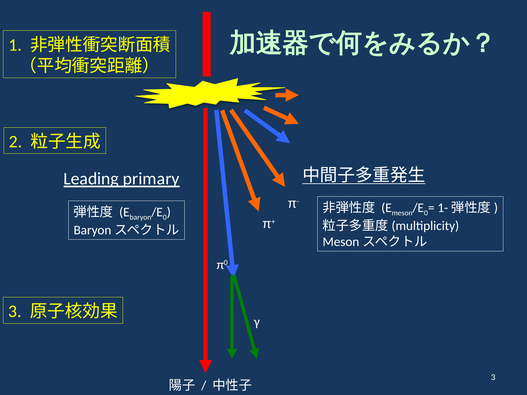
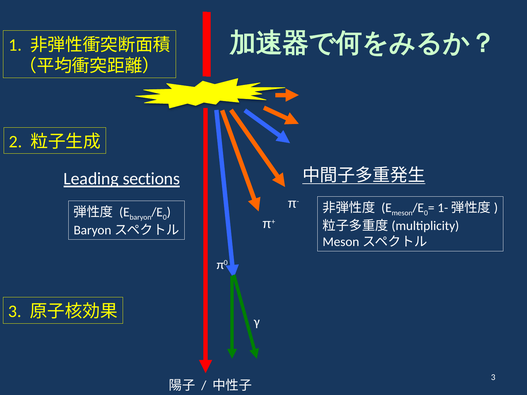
primary: primary -> sections
